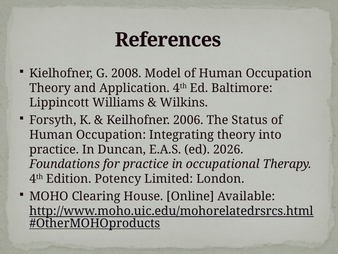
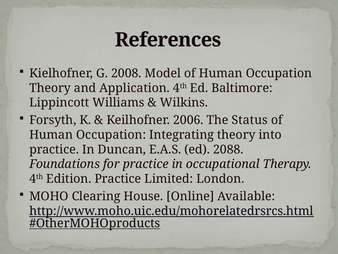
2026: 2026 -> 2088
Edition Potency: Potency -> Practice
